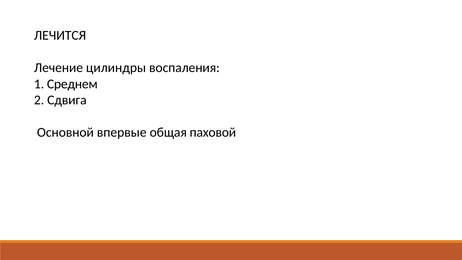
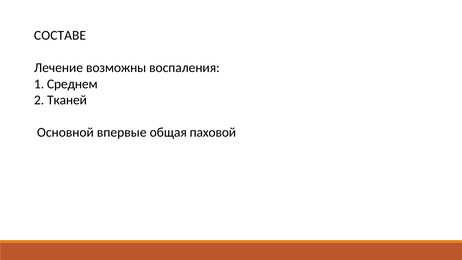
ЛЕЧИТСЯ: ЛЕЧИТСЯ -> СОСТАВЕ
цилиндры: цилиндры -> возможны
Сдвига: Сдвига -> Тканей
